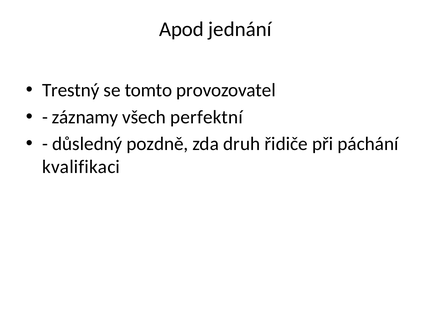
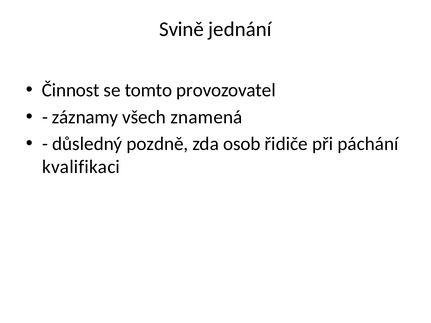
Apod: Apod -> Svině
Trestný: Trestný -> Činnost
perfektní: perfektní -> znamená
druh: druh -> osob
